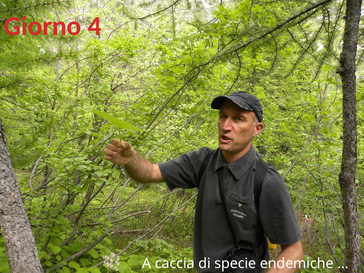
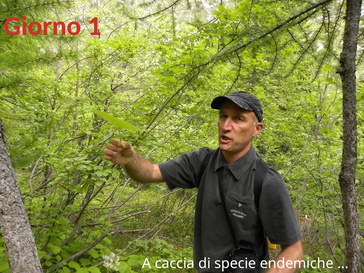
4: 4 -> 1
